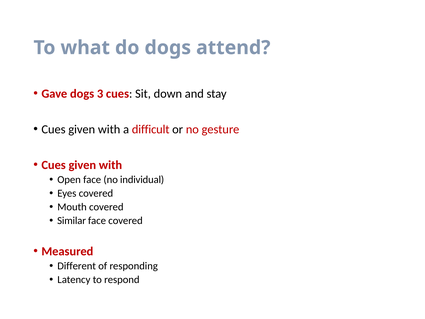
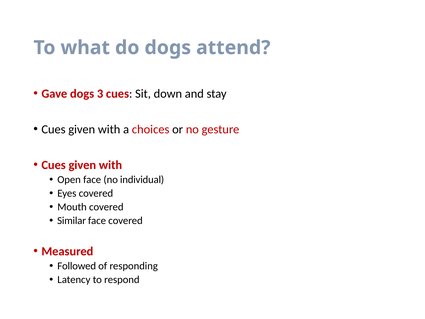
difficult: difficult -> choices
Different: Different -> Followed
